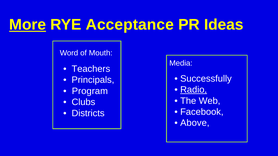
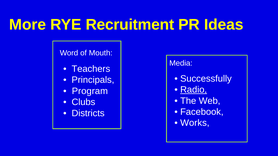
More underline: present -> none
Acceptance: Acceptance -> Recruitment
Above: Above -> Works
